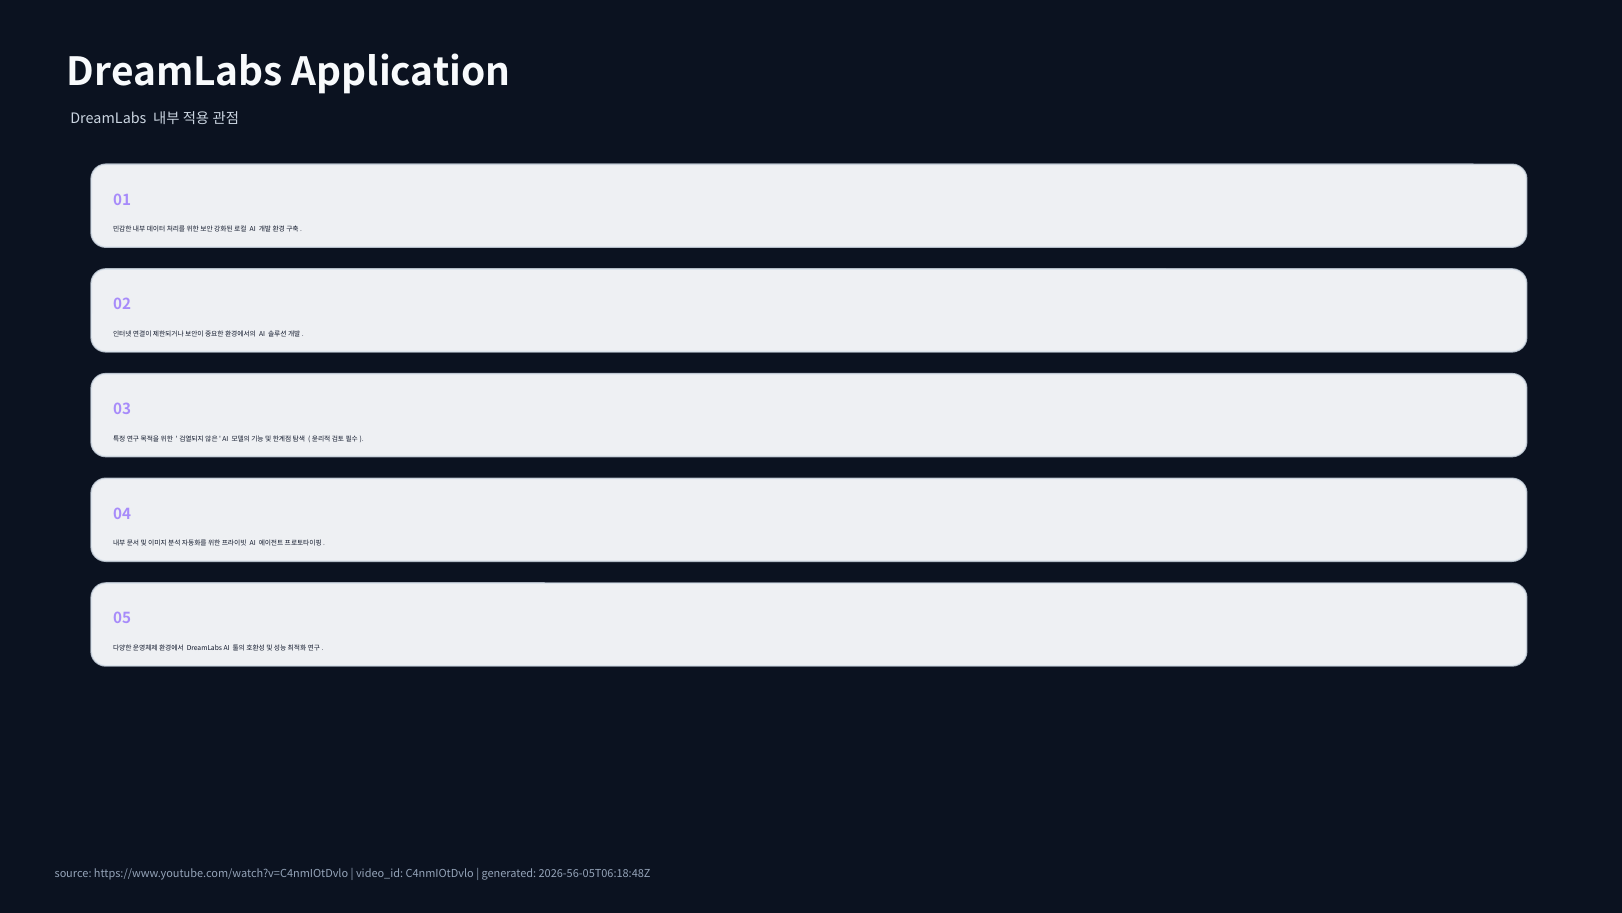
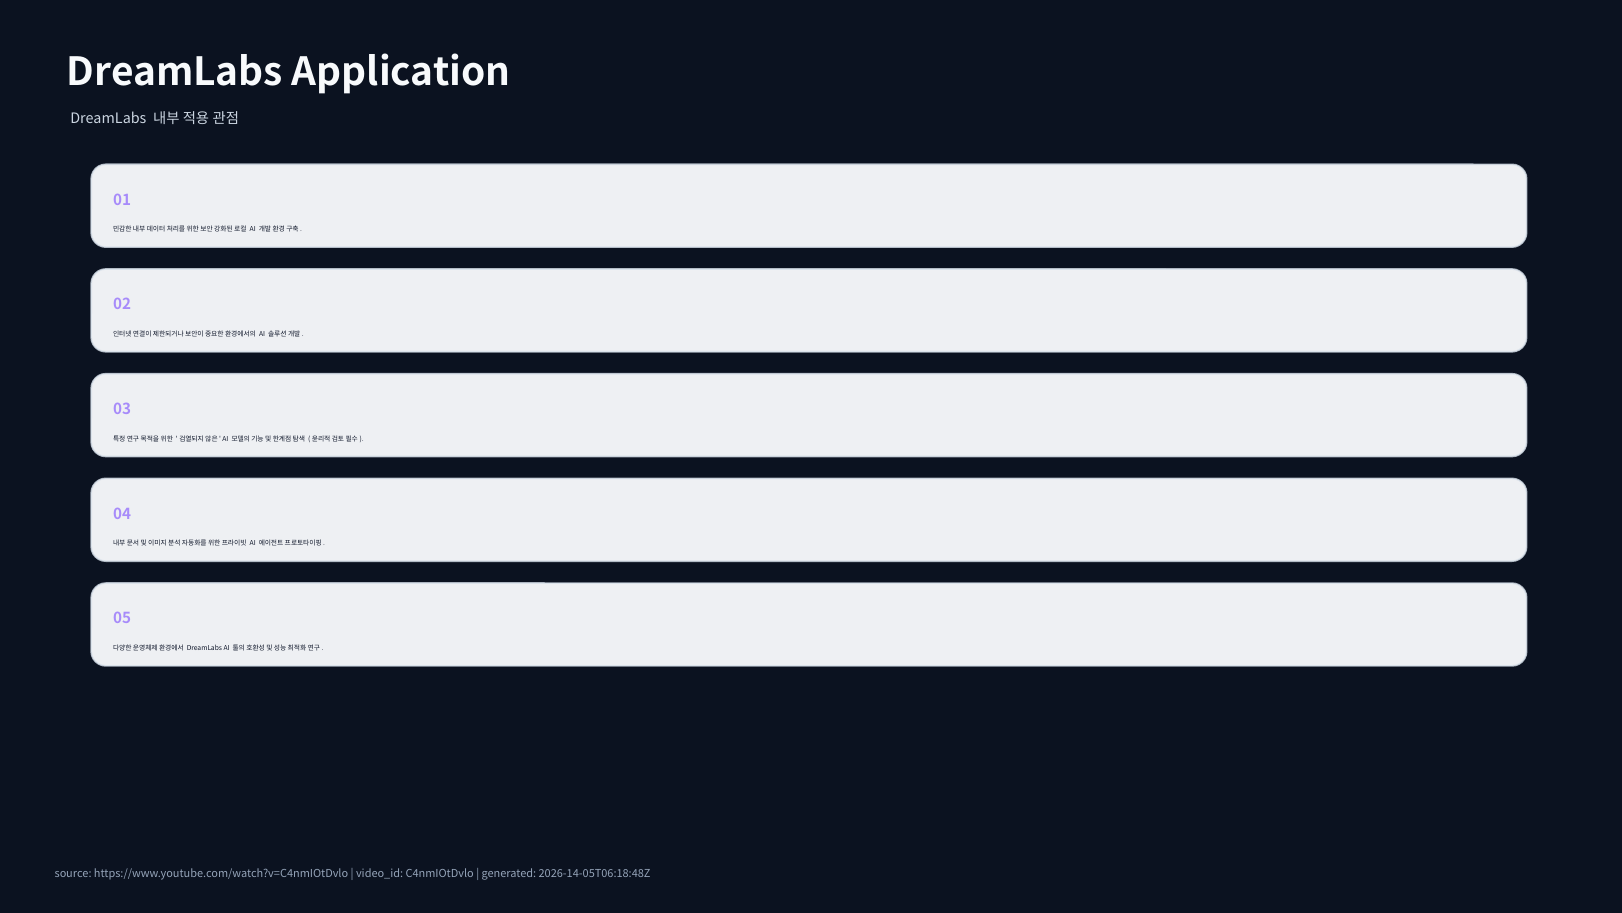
2026-56-05T06:18:48Z: 2026-56-05T06:18:48Z -> 2026-14-05T06:18:48Z
